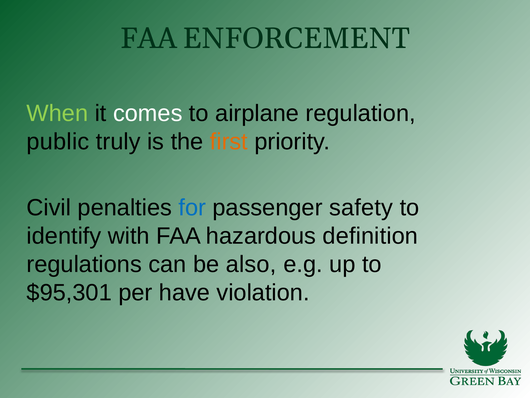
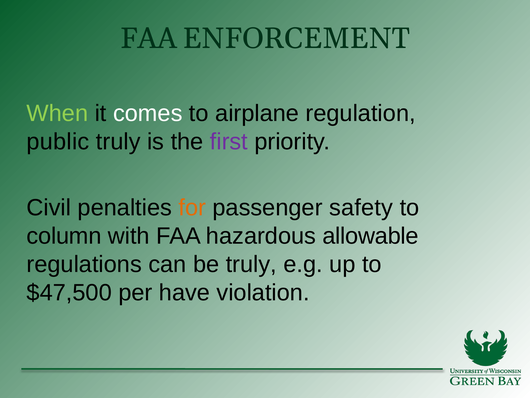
first colour: orange -> purple
for colour: blue -> orange
identify: identify -> column
definition: definition -> allowable
be also: also -> truly
$95,301: $95,301 -> $47,500
